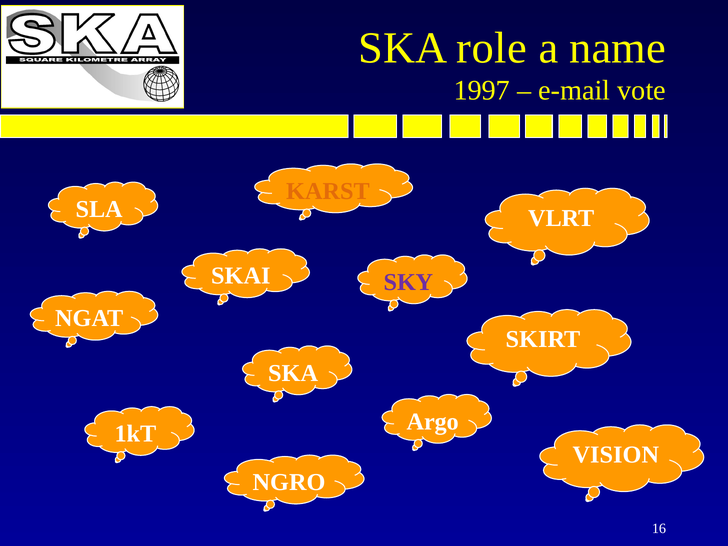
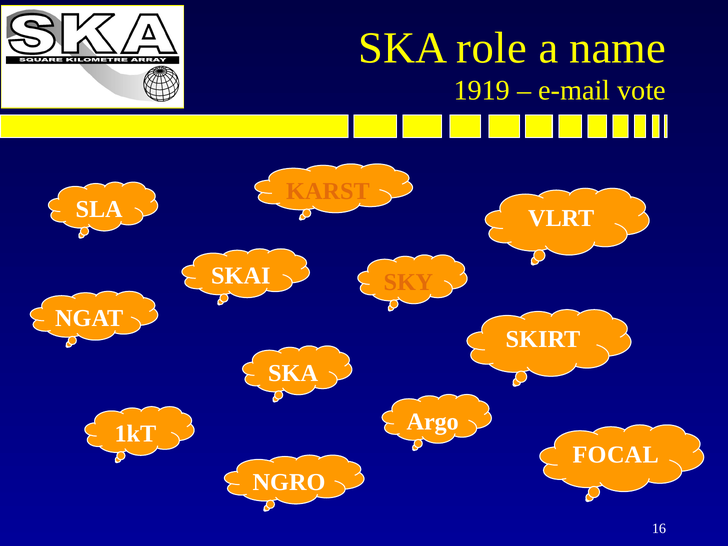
1997: 1997 -> 1919
SKY colour: purple -> orange
VISION: VISION -> FOCAL
